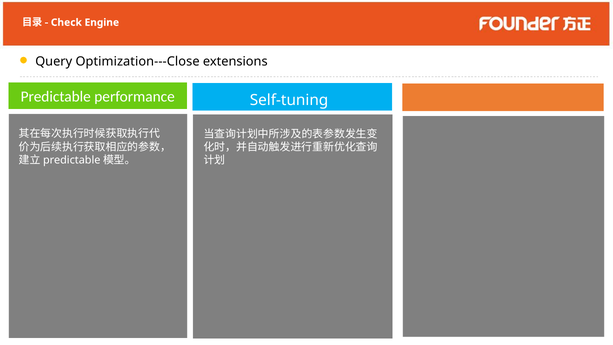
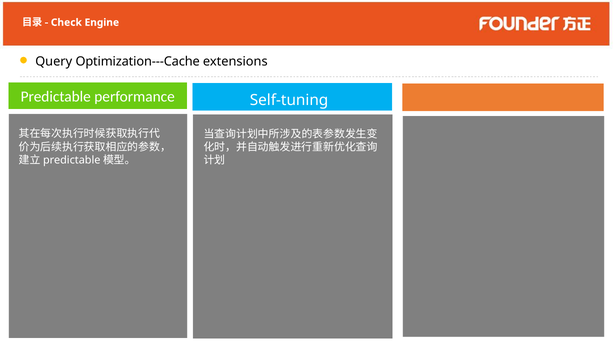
Optimization---Close: Optimization---Close -> Optimization---Cache
